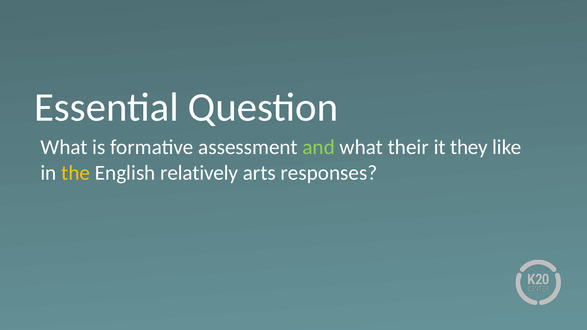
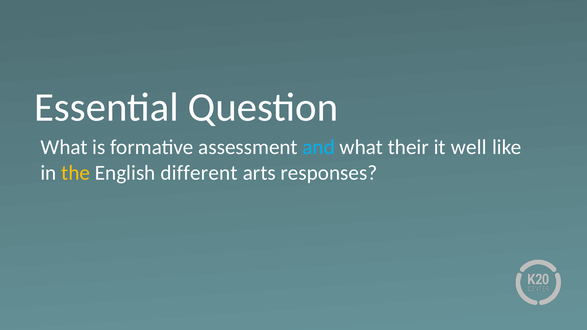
and colour: light green -> light blue
they: they -> well
relatively: relatively -> different
